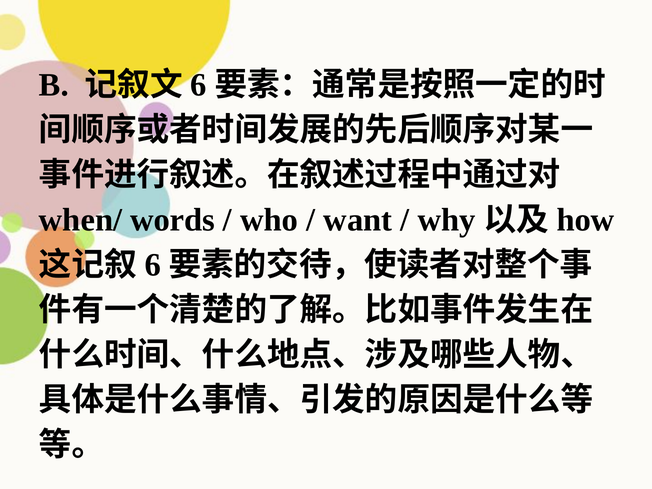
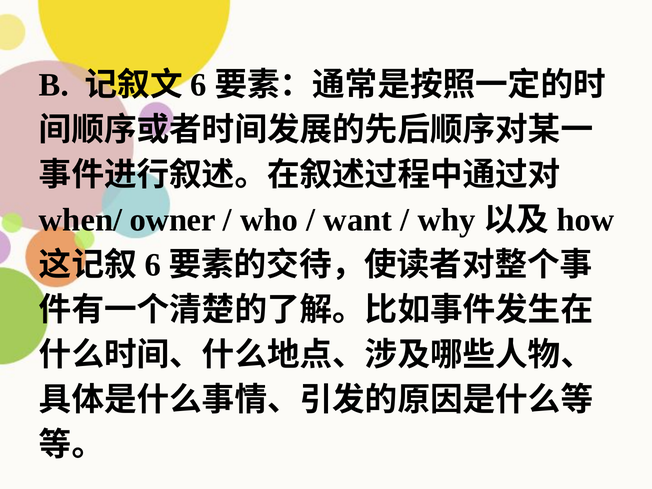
words: words -> owner
